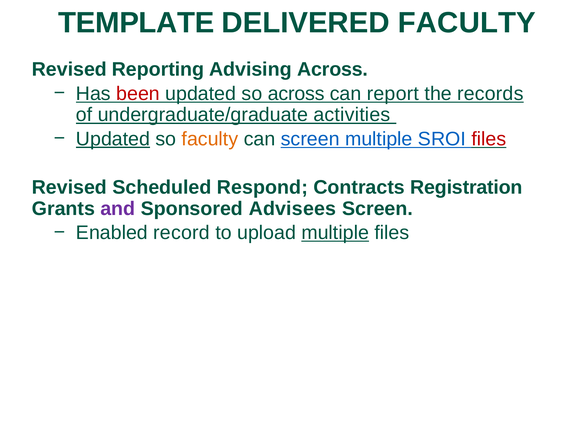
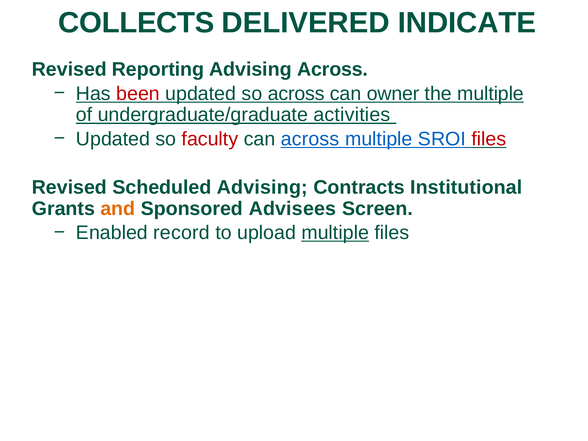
TEMPLATE: TEMPLATE -> COLLECTS
DELIVERED FACULTY: FACULTY -> INDICATE
report: report -> owner
the records: records -> multiple
Updated at (113, 139) underline: present -> none
faculty at (210, 139) colour: orange -> red
can screen: screen -> across
Scheduled Respond: Respond -> Advising
Registration: Registration -> Institutional
and colour: purple -> orange
